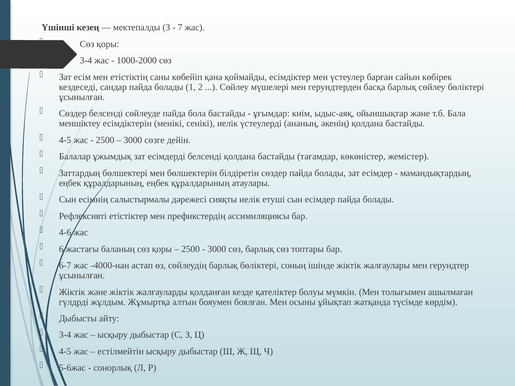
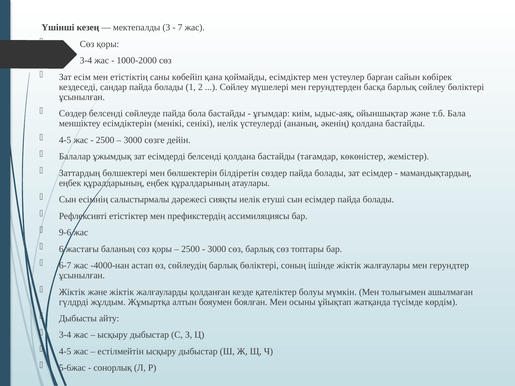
4-6: 4-6 -> 9-6
